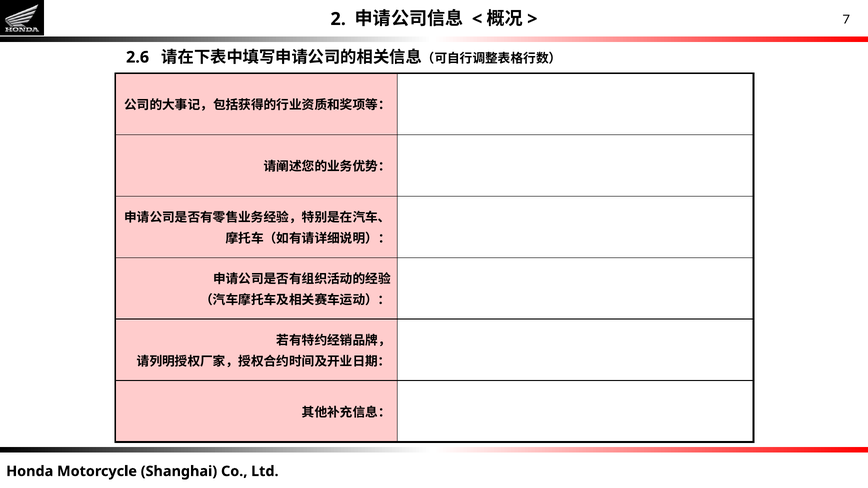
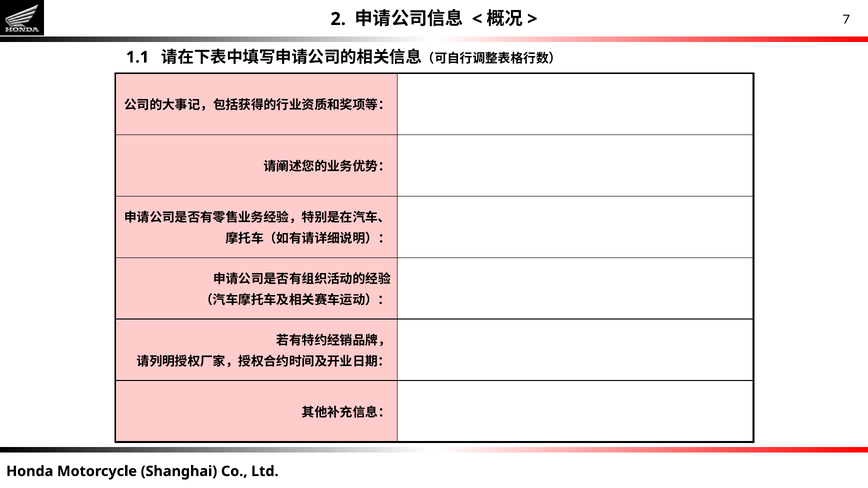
2.6: 2.6 -> 1.1
